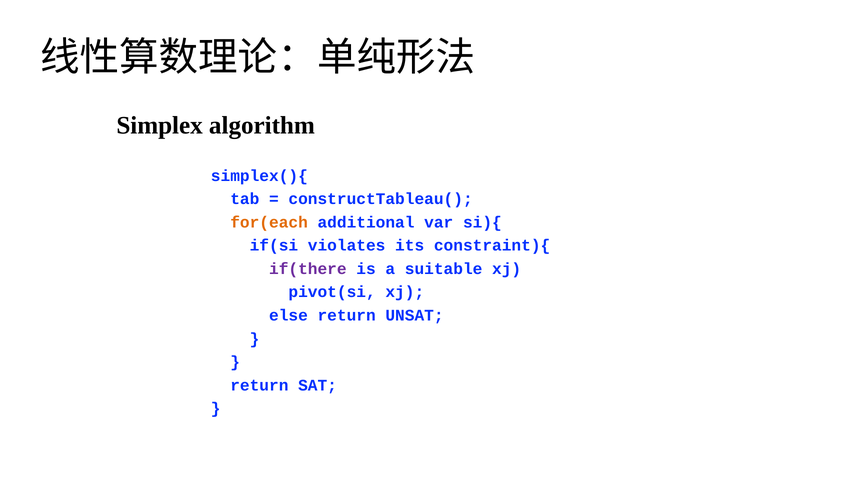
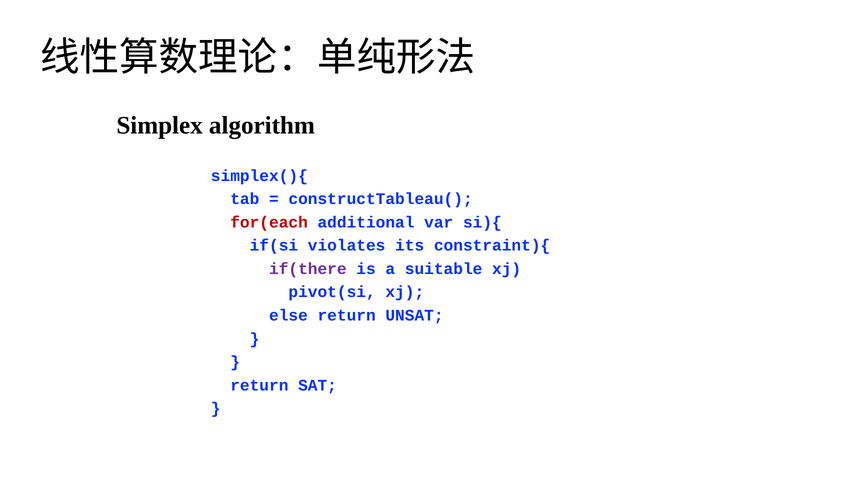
for(each colour: orange -> red
